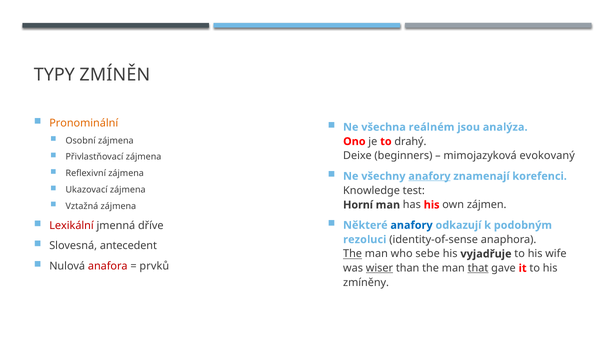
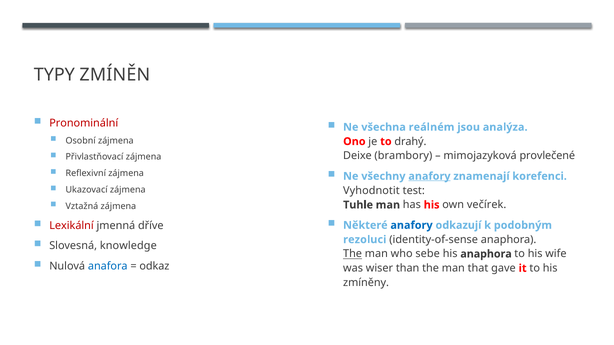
Pronominální colour: orange -> red
beginners: beginners -> brambory
evokovaný: evokovaný -> provlečené
Knowledge: Knowledge -> Vyhodnotit
Horní: Horní -> Tuhle
zájmen: zájmen -> večírek
antecedent: antecedent -> knowledge
his vyjadřuje: vyjadřuje -> anaphora
anafora colour: red -> blue
prvků: prvků -> odkaz
wiser underline: present -> none
that underline: present -> none
